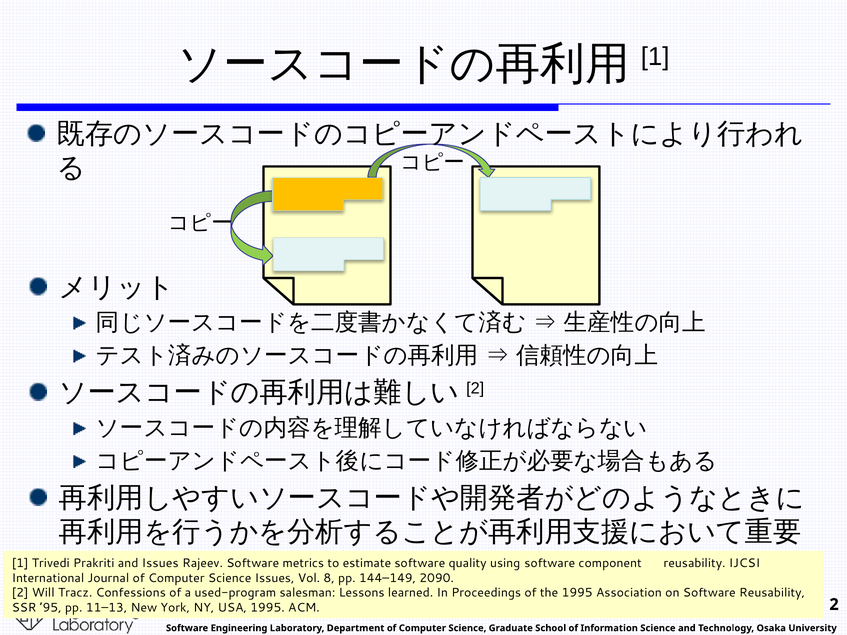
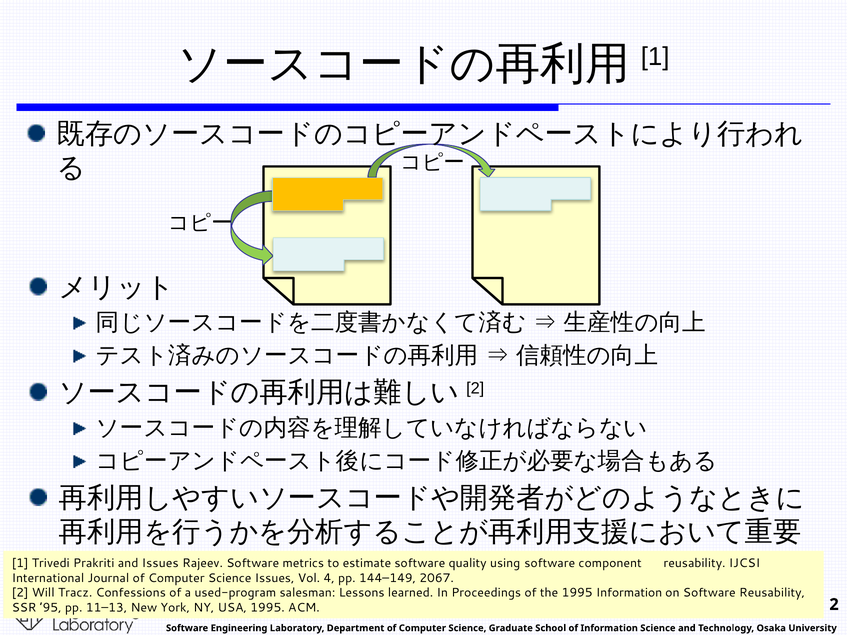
8: 8 -> 4
2090: 2090 -> 2067
1995 Association: Association -> Information
